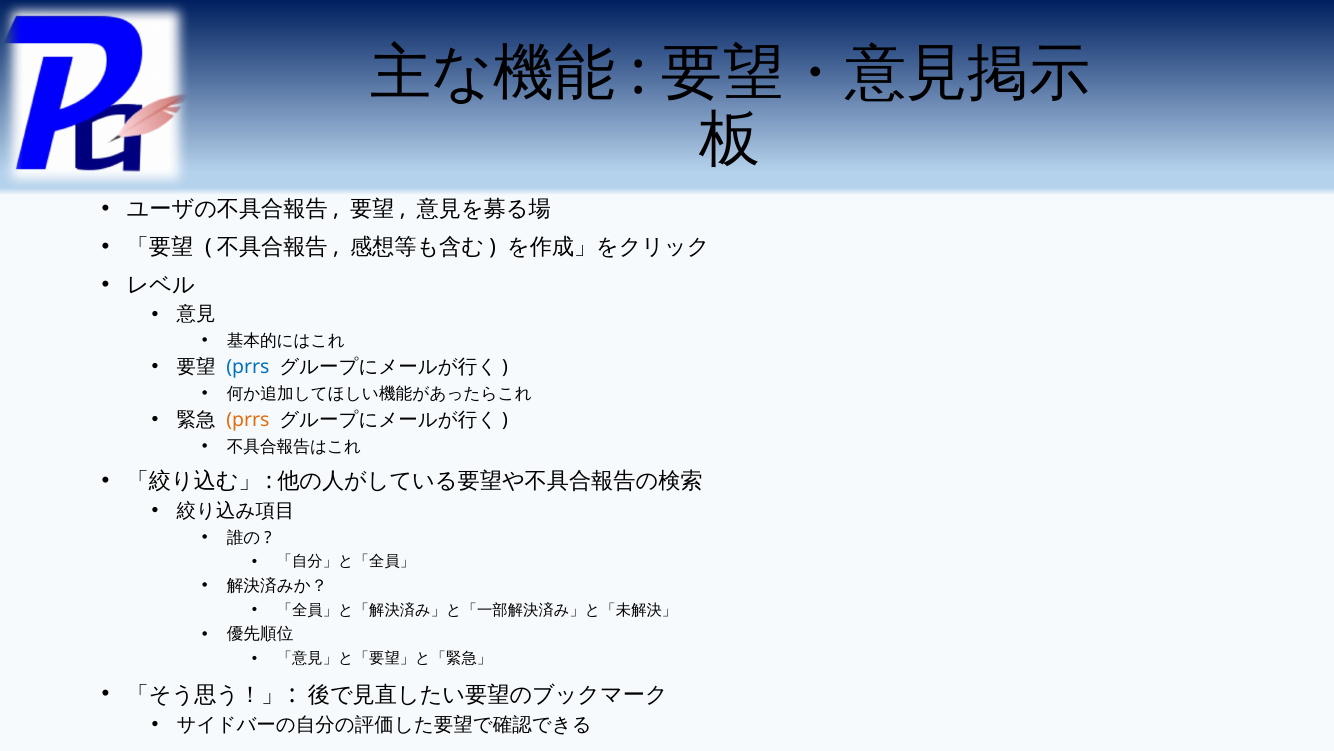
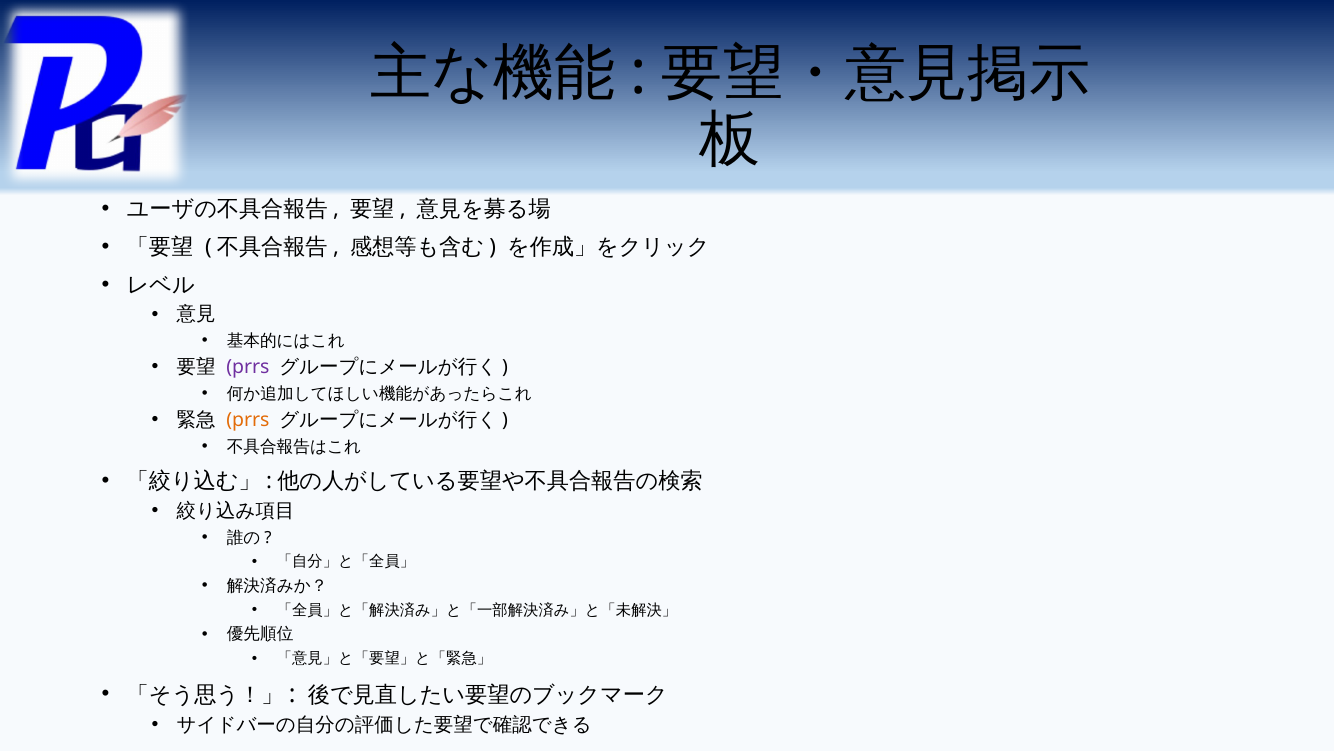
prrs at (248, 367) colour: blue -> purple
